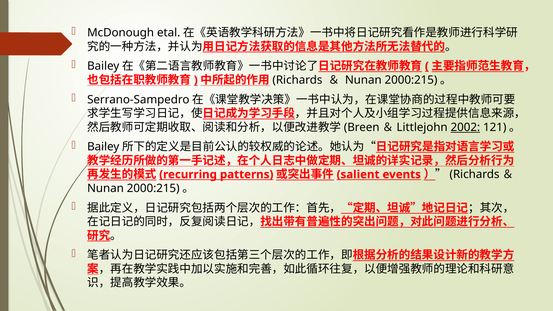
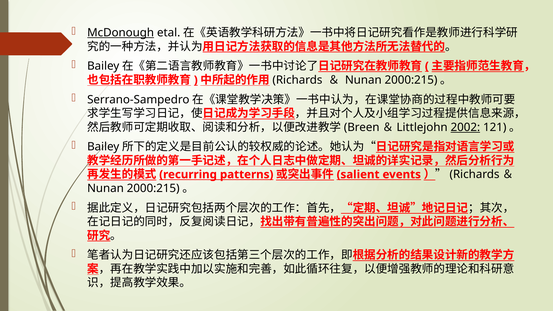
McDonough underline: none -> present
